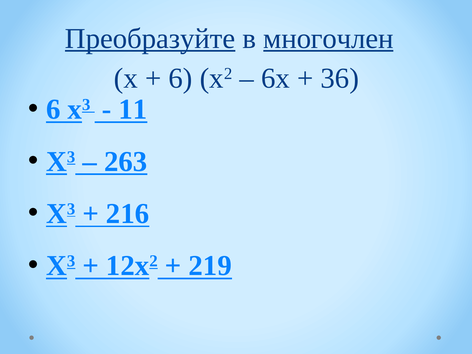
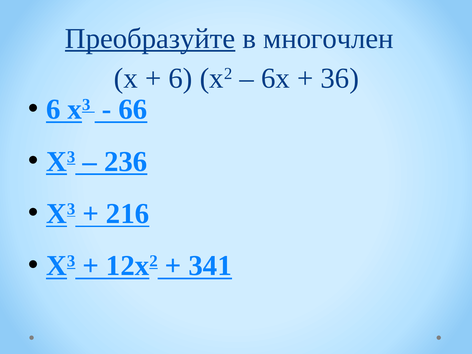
многочлен underline: present -> none
11: 11 -> 66
263: 263 -> 236
219: 219 -> 341
